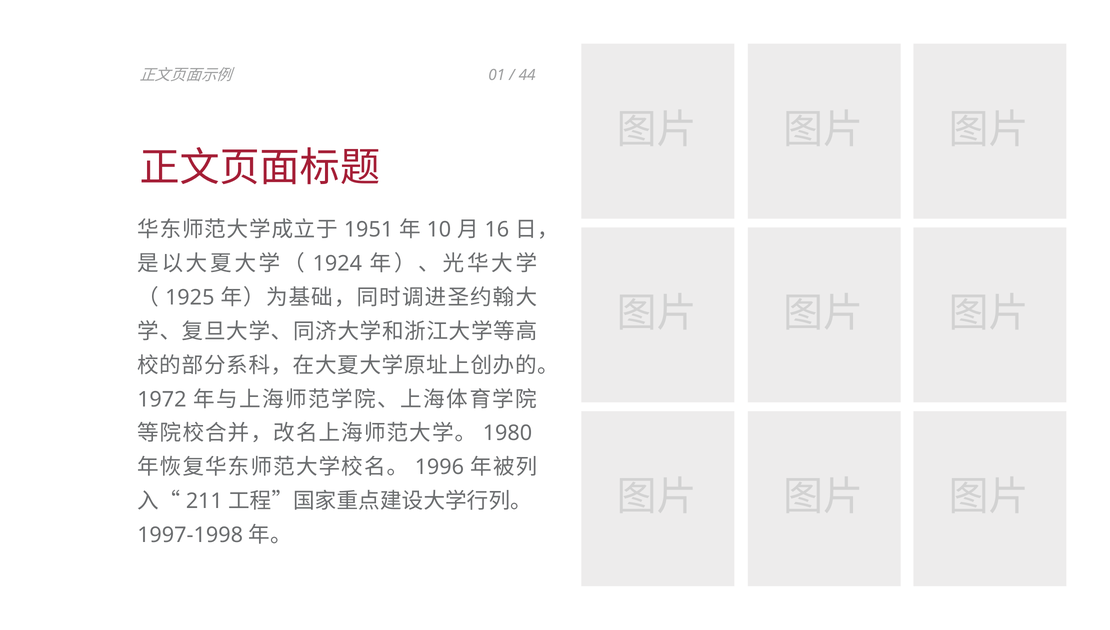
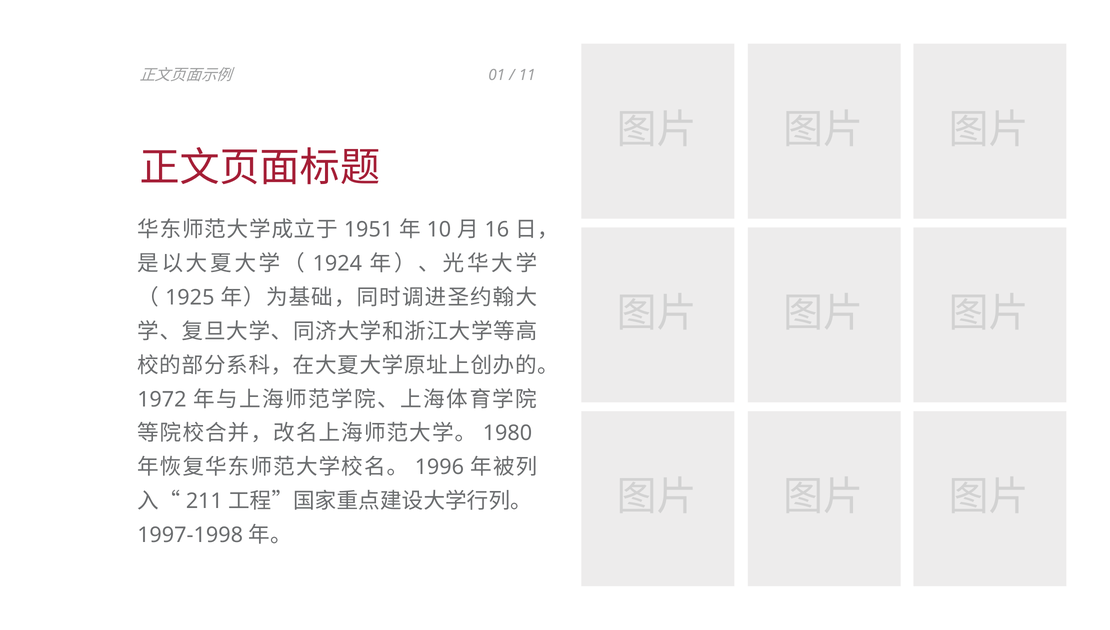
44: 44 -> 11
